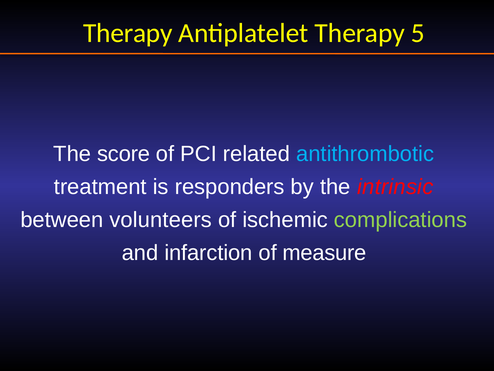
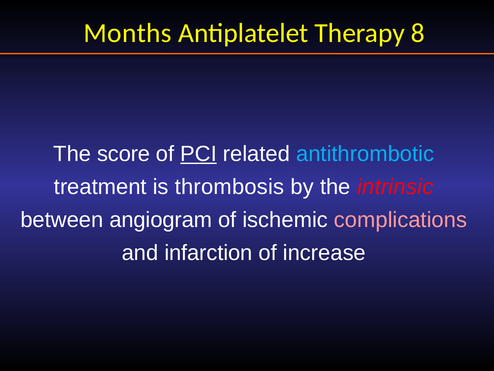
Therapy at (128, 33): Therapy -> Months
5: 5 -> 8
PCI underline: none -> present
responders: responders -> thrombosis
volunteers: volunteers -> angiogram
complications colour: light green -> pink
measure: measure -> increase
